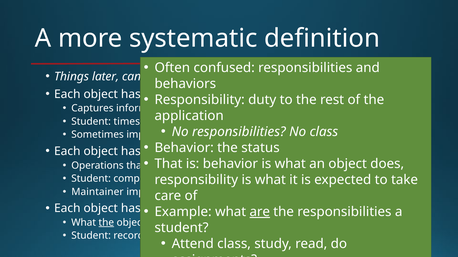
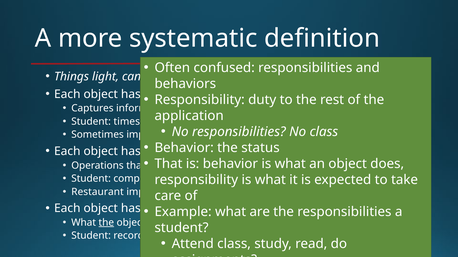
Things later: later -> light
Maintainer: Maintainer -> Restaurant
are at (260, 212) underline: present -> none
